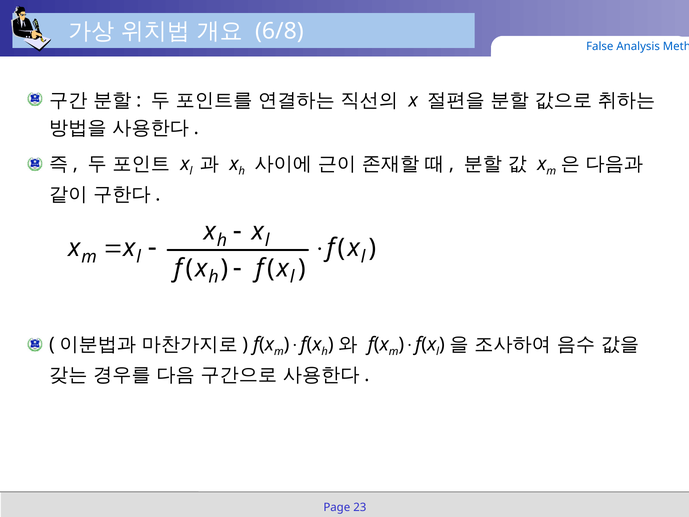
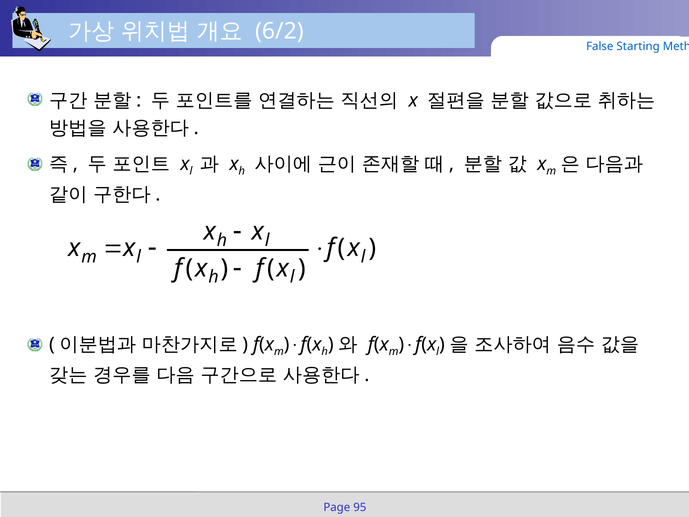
6/8: 6/8 -> 6/2
Analysis: Analysis -> Starting
23: 23 -> 95
